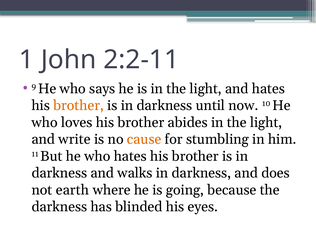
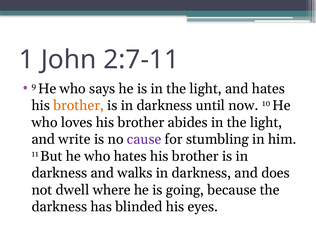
2:2-11: 2:2-11 -> 2:7-11
cause colour: orange -> purple
earth: earth -> dwell
